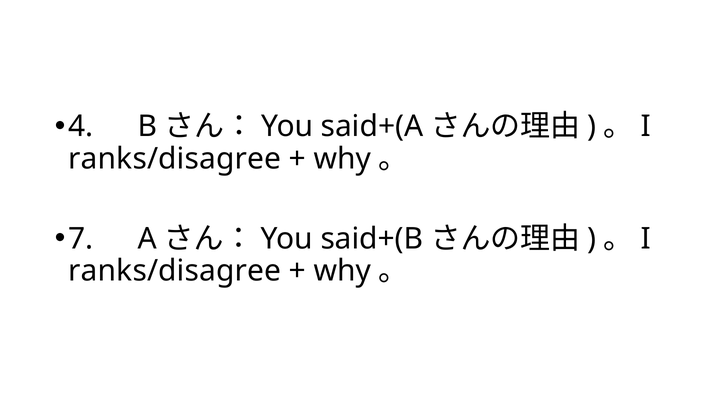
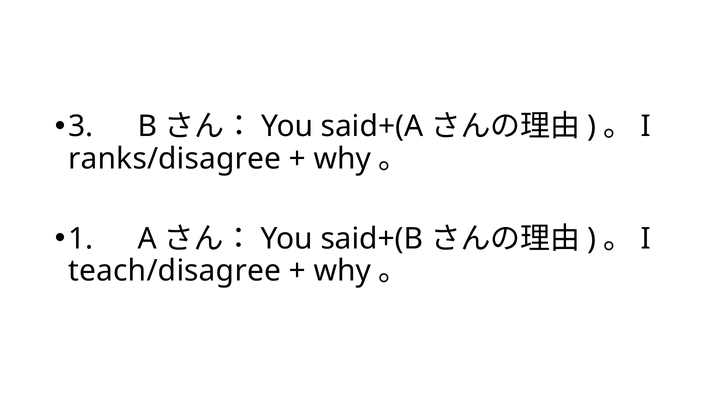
4: 4 -> 3
7: 7 -> 1
ranks/disagree at (175, 271): ranks/disagree -> teach/disagree
